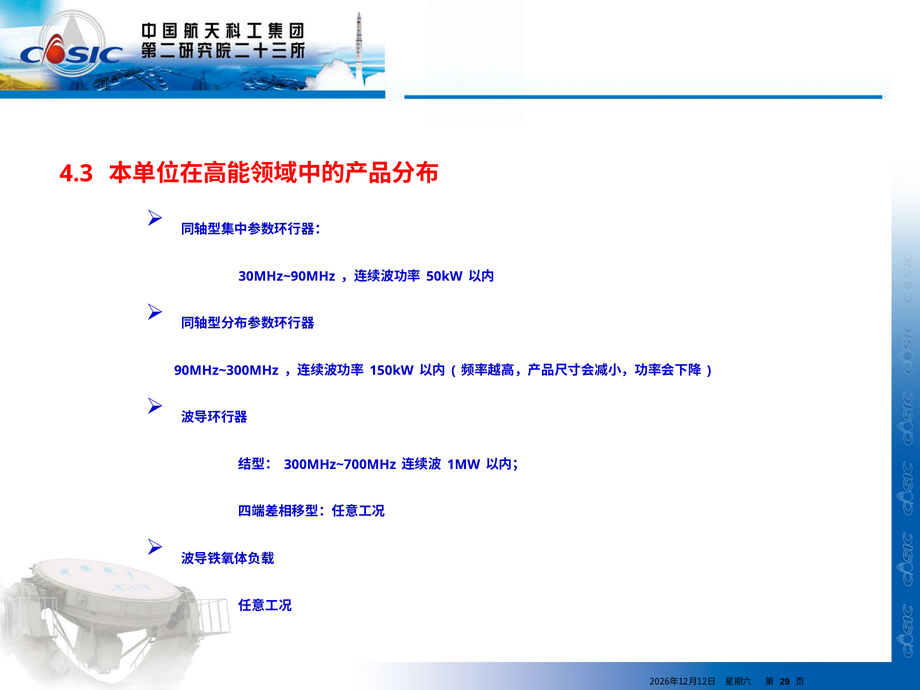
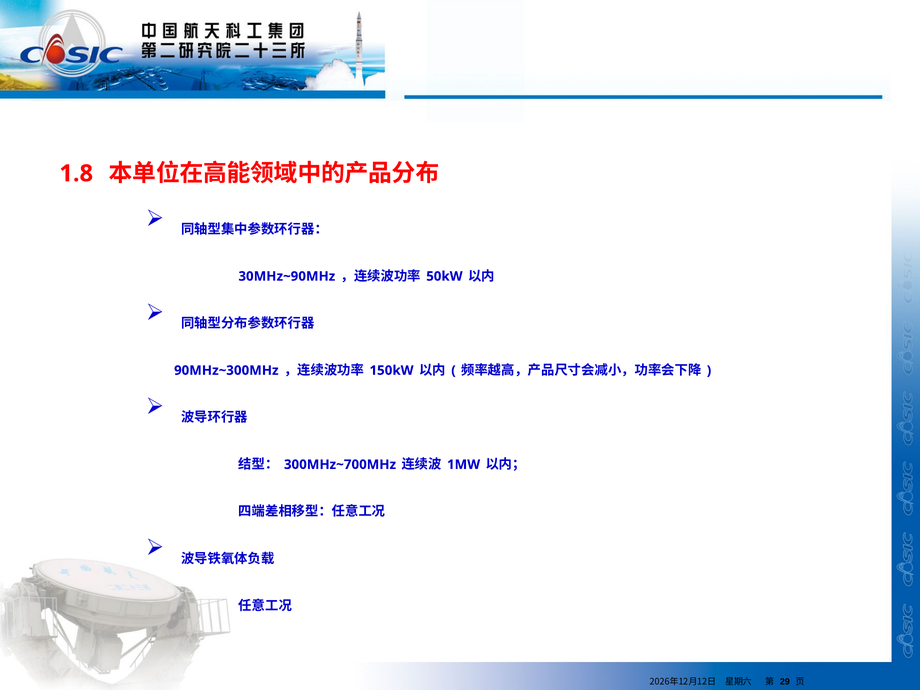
4.3: 4.3 -> 1.8
